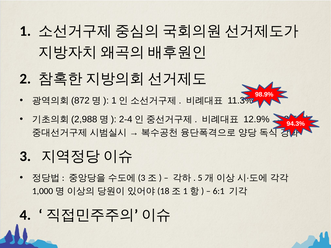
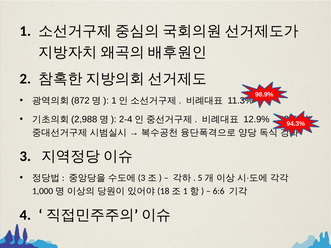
6:1: 6:1 -> 6:6
